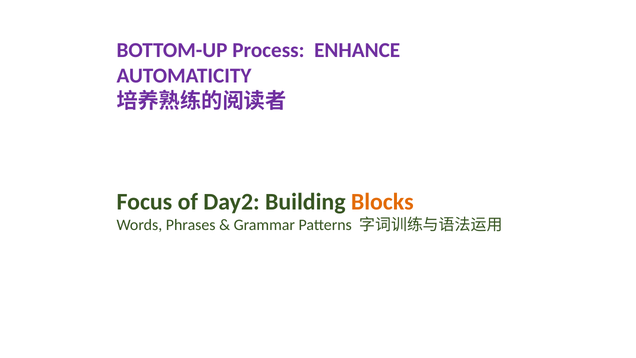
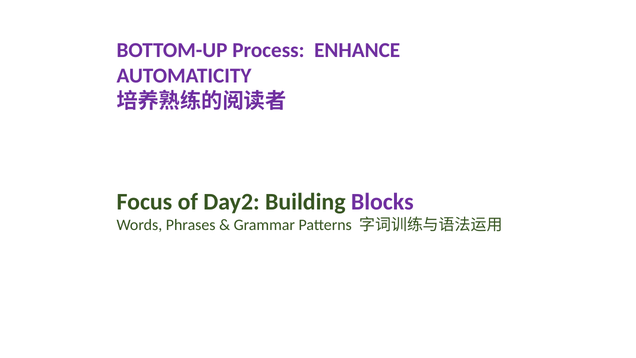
Blocks colour: orange -> purple
